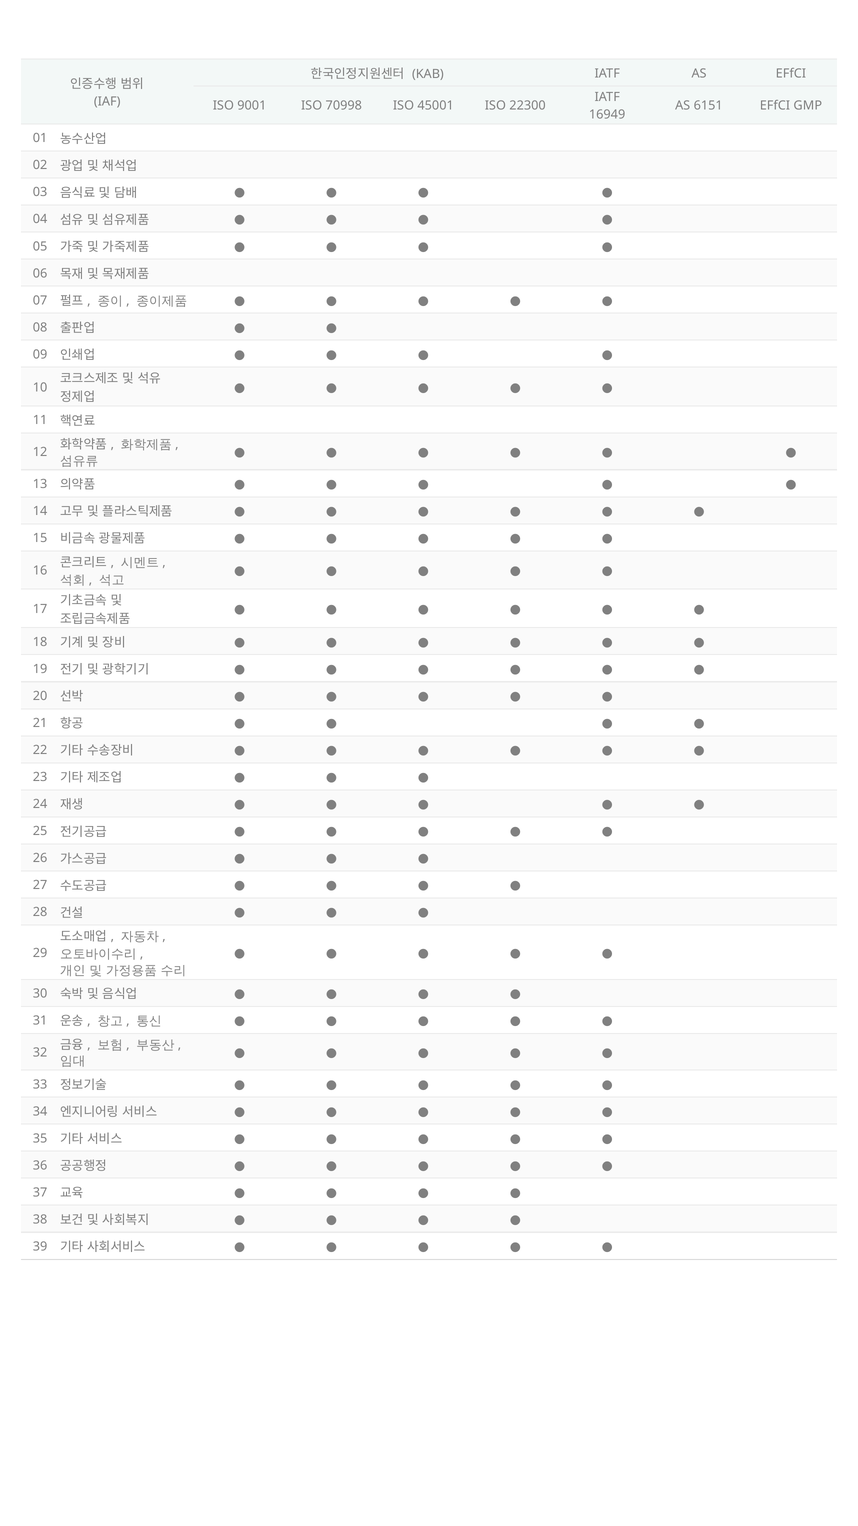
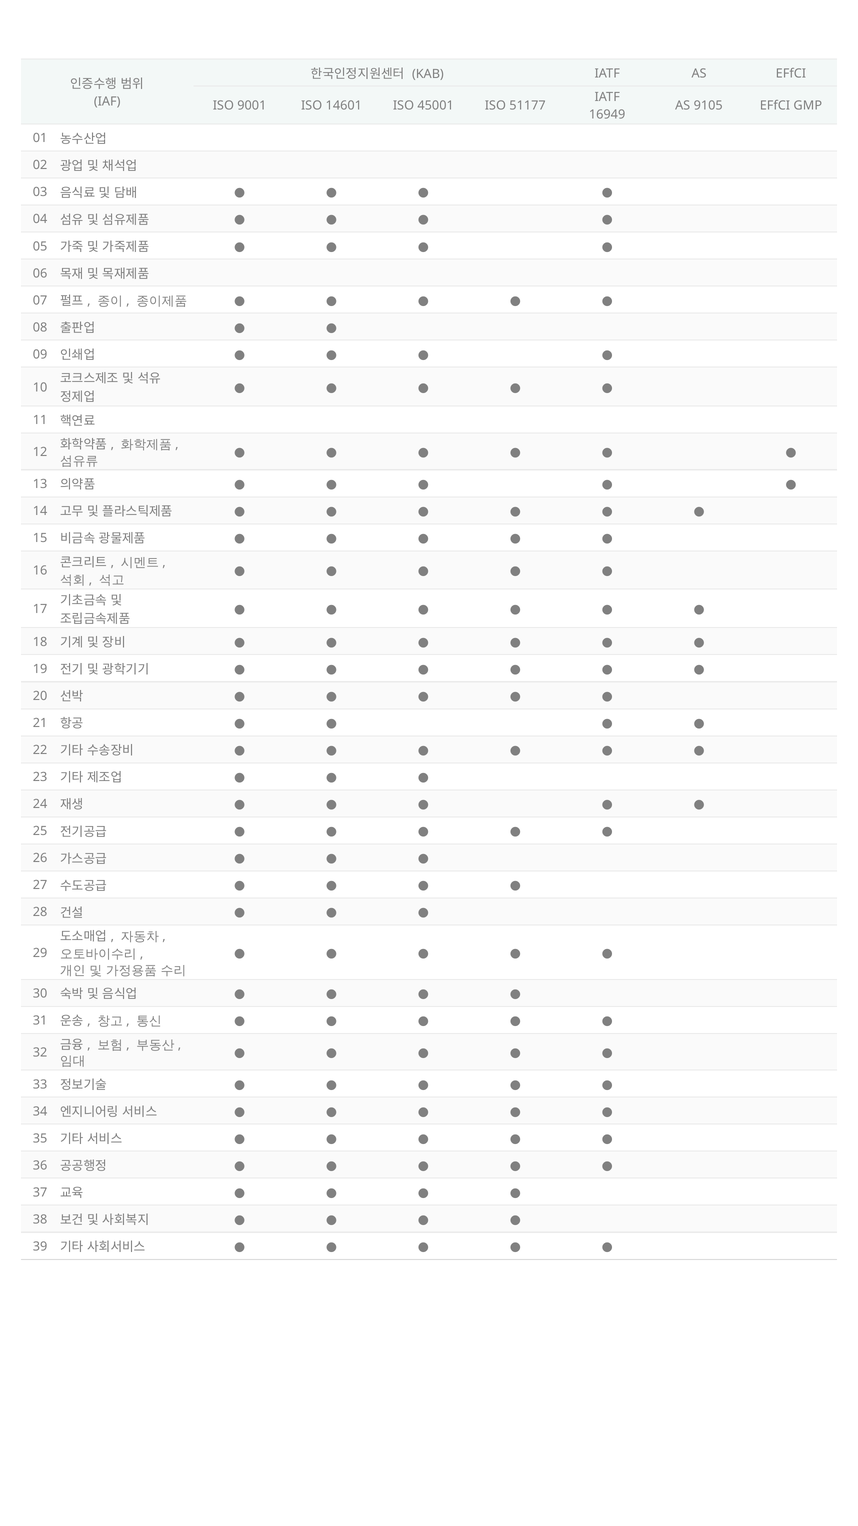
70998: 70998 -> 14601
22300: 22300 -> 51177
6151: 6151 -> 9105
